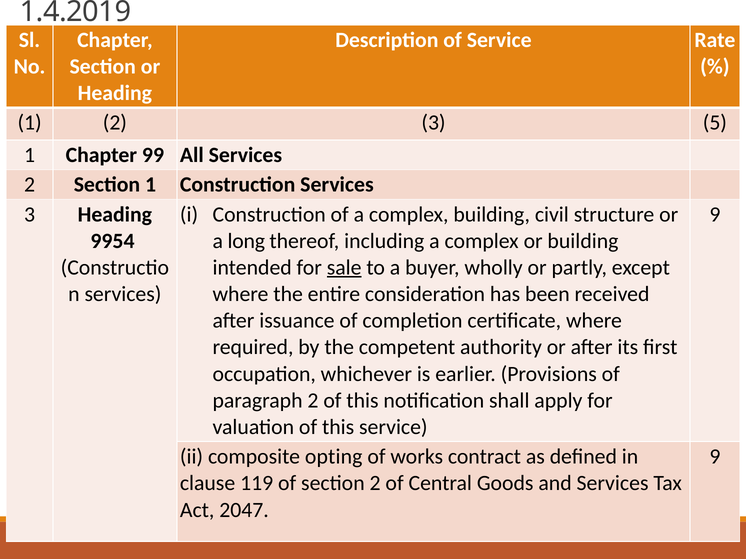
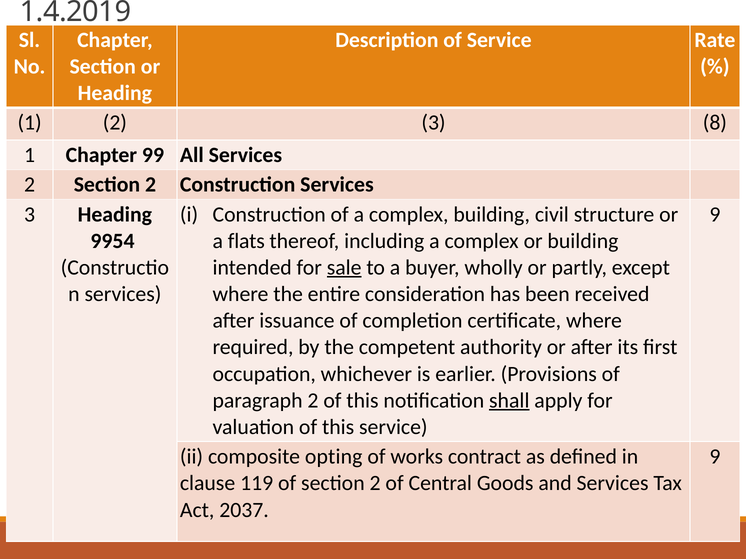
5: 5 -> 8
2 Section 1: 1 -> 2
long: long -> flats
shall underline: none -> present
2047: 2047 -> 2037
